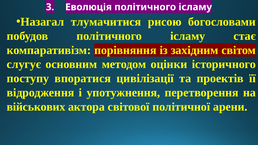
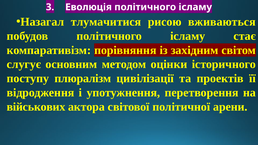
богословами: богословами -> вживаються
впоратися: впоратися -> плюралізм
